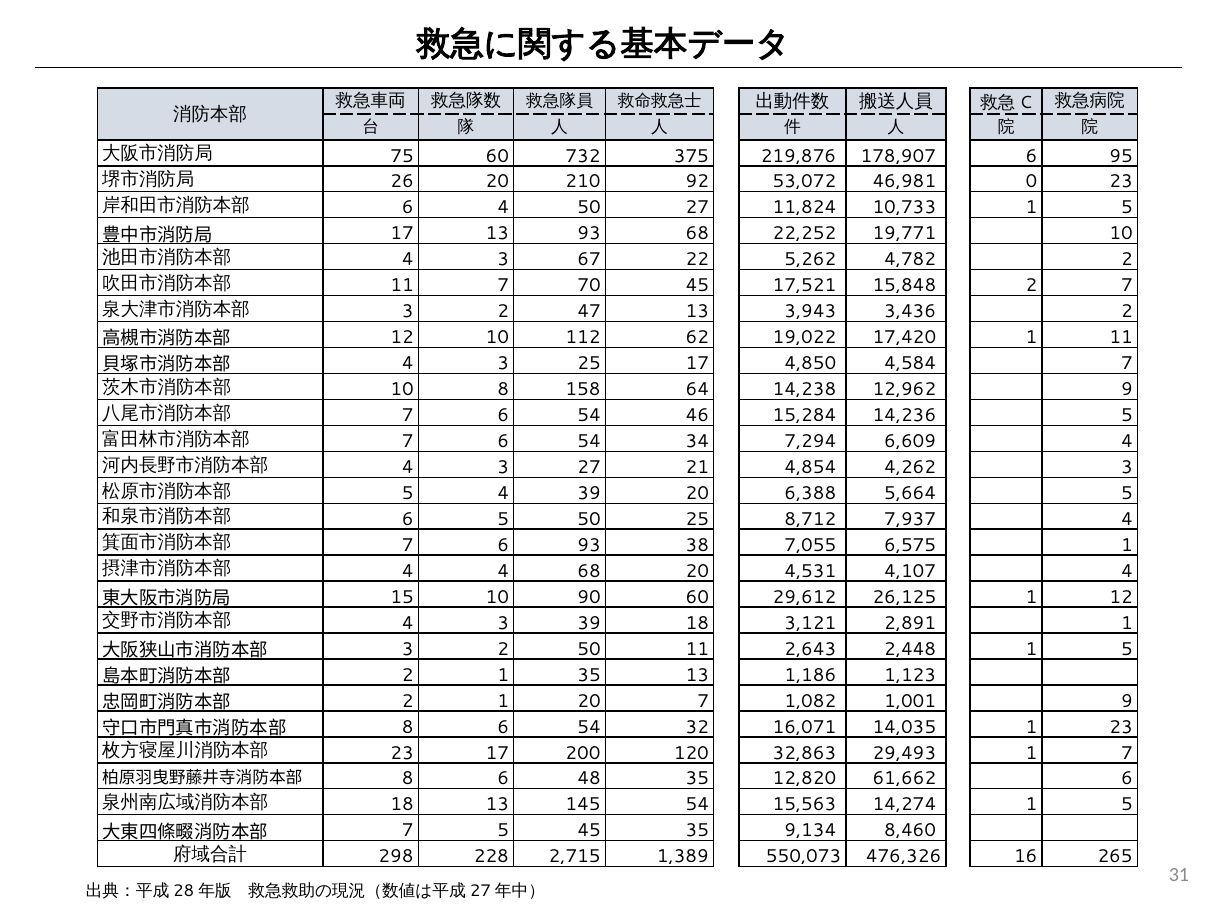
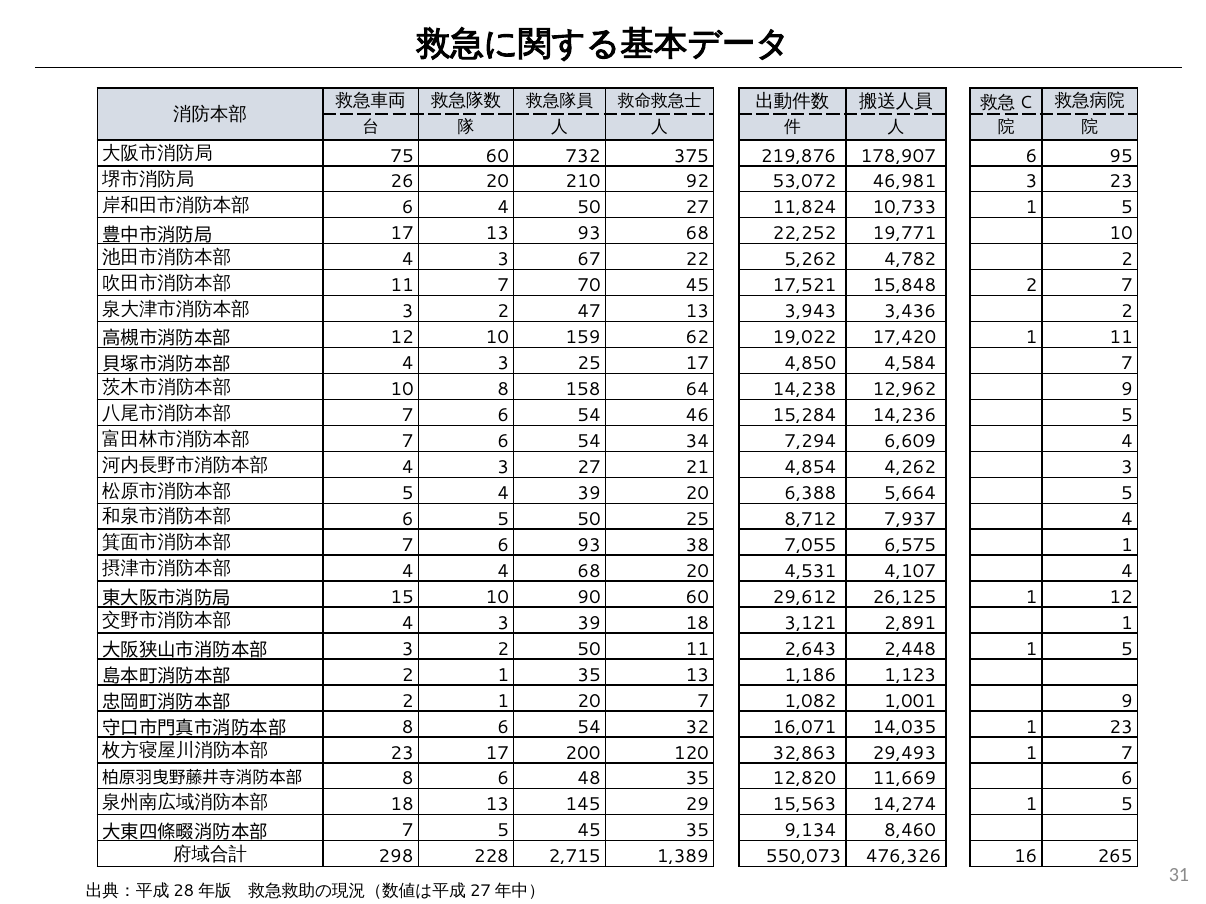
46,981 0: 0 -> 3
112: 112 -> 159
61,662: 61,662 -> 11,669
145 54: 54 -> 29
